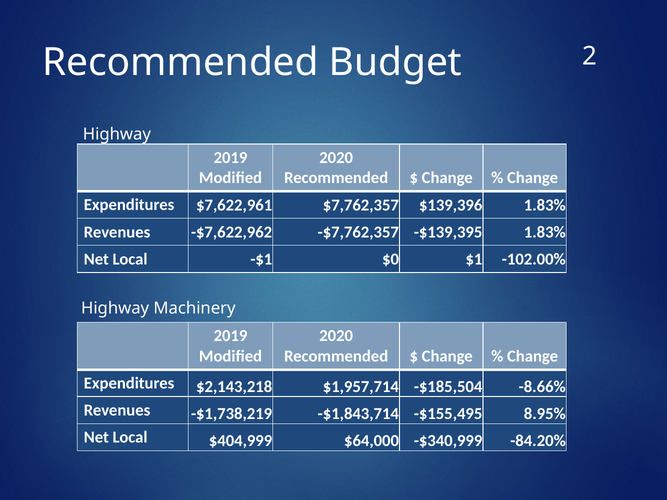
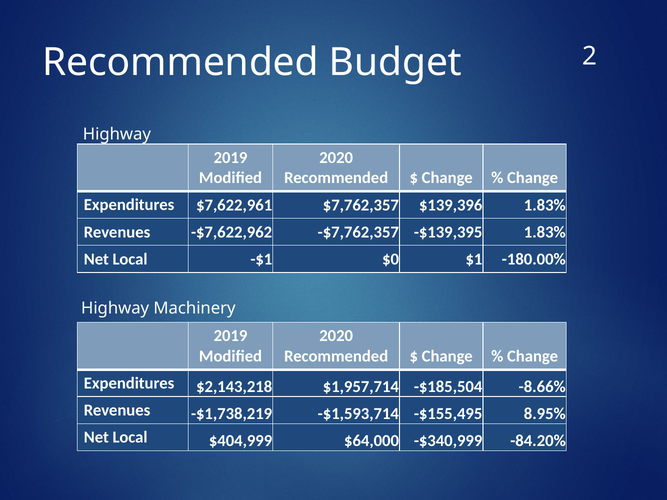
-102.00%: -102.00% -> -180.00%
-$1,843,714: -$1,843,714 -> -$1,593,714
